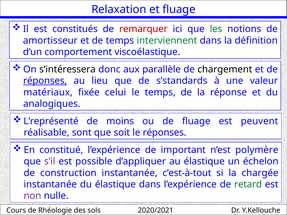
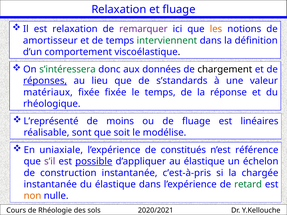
est constitués: constitués -> relaxation
remarquer colour: red -> purple
les colour: green -> orange
s’intéressera colour: black -> green
parallèle: parallèle -> données
fixée celui: celui -> fixée
analogiques: analogiques -> rhéologique
peuvent: peuvent -> linéaires
le réponses: réponses -> modélise
constitué: constitué -> uniaxiale
important: important -> constitués
polymère: polymère -> référence
possible underline: none -> present
c’est-à-tout: c’est-à-tout -> c’est-à-pris
non colour: purple -> orange
